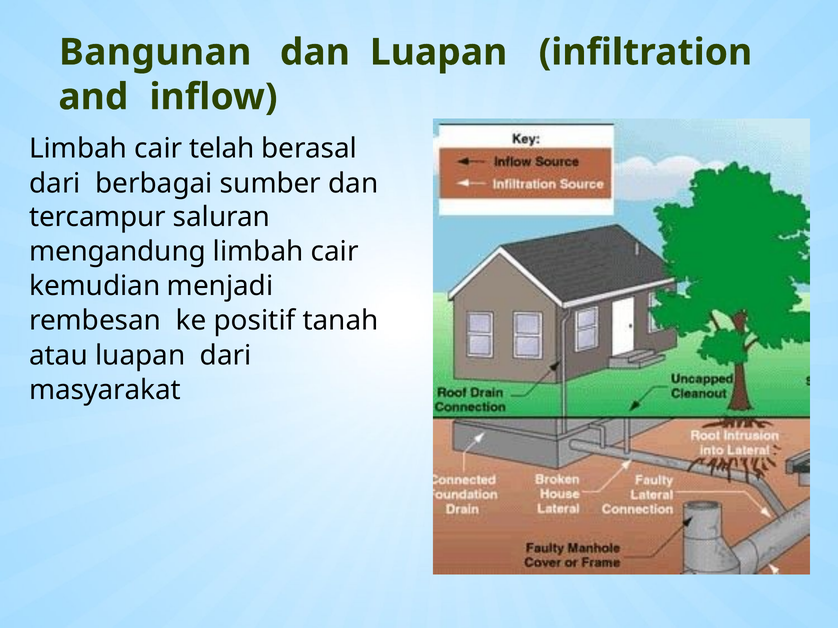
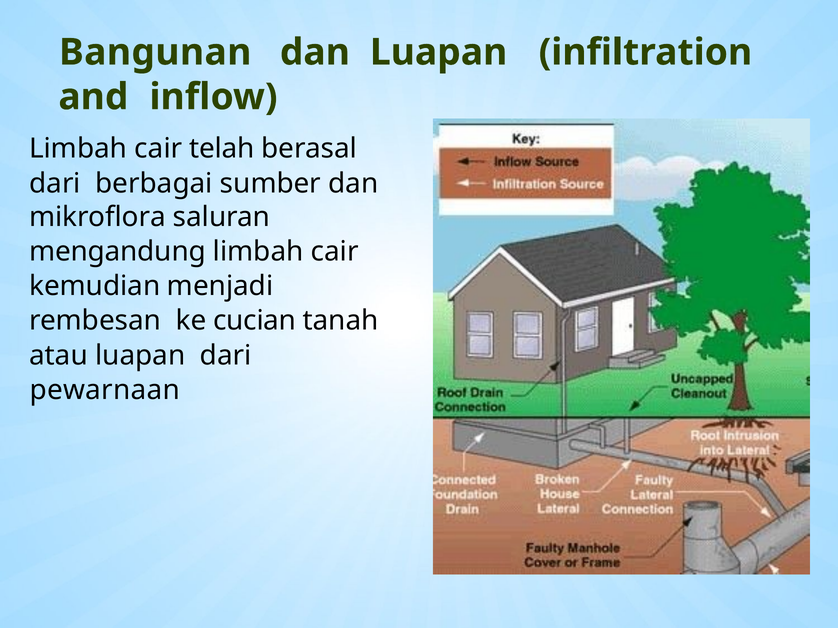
tercampur: tercampur -> mikroflora
positif: positif -> cucian
masyarakat: masyarakat -> pewarnaan
